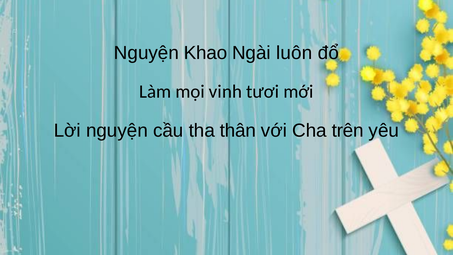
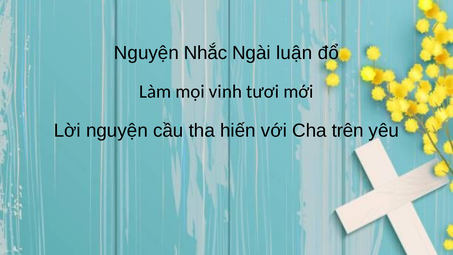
Khao: Khao -> Nhắc
luôn: luôn -> luận
thân: thân -> hiến
